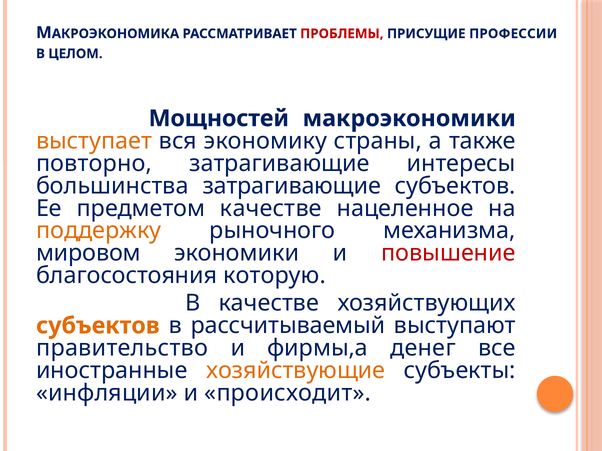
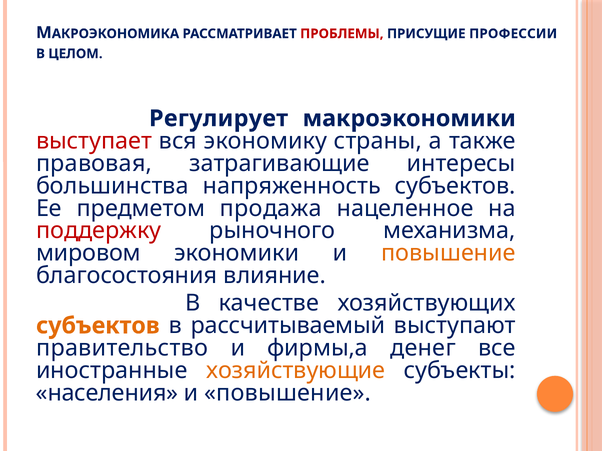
Мощностей: Мощностей -> Регулирует
выступает colour: orange -> red
повторно: повторно -> правовая
большинства затрагивающие: затрагивающие -> напряженность
предметом качестве: качестве -> продажа
поддержку colour: orange -> red
повышение at (448, 254) colour: red -> orange
которую: которую -> влияние
инфляции: инфляции -> населения
происходит at (288, 394): происходит -> повышение
